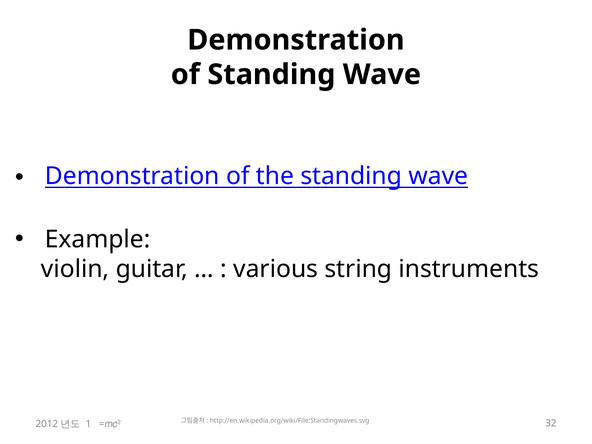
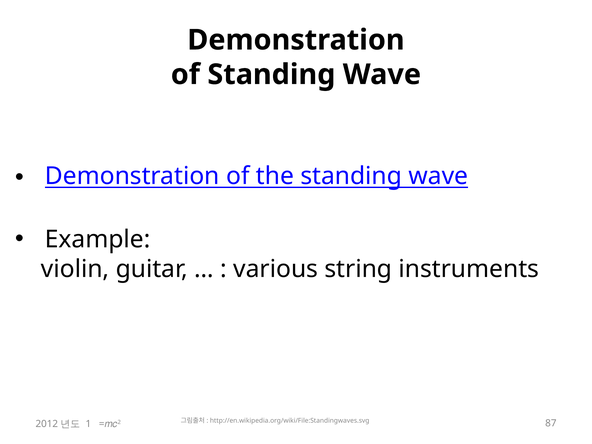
32: 32 -> 87
